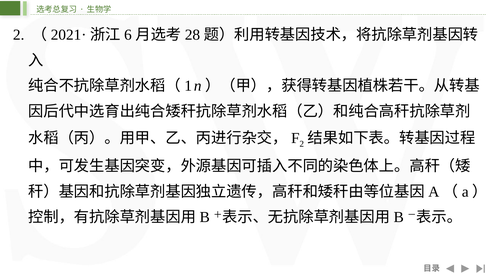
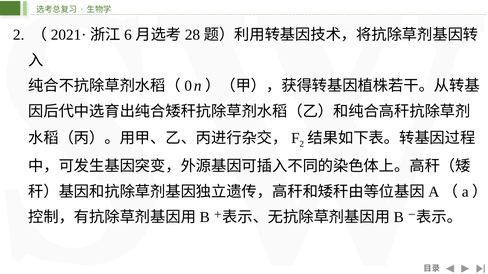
1: 1 -> 0
